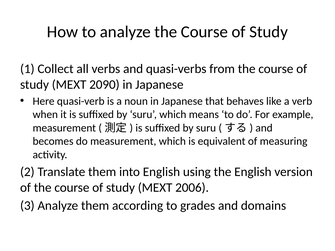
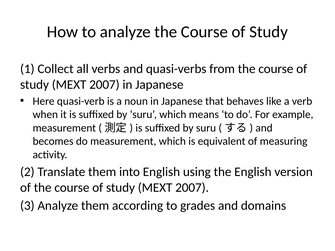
2090 at (104, 85): 2090 -> 2007
2006 at (192, 188): 2006 -> 2007
